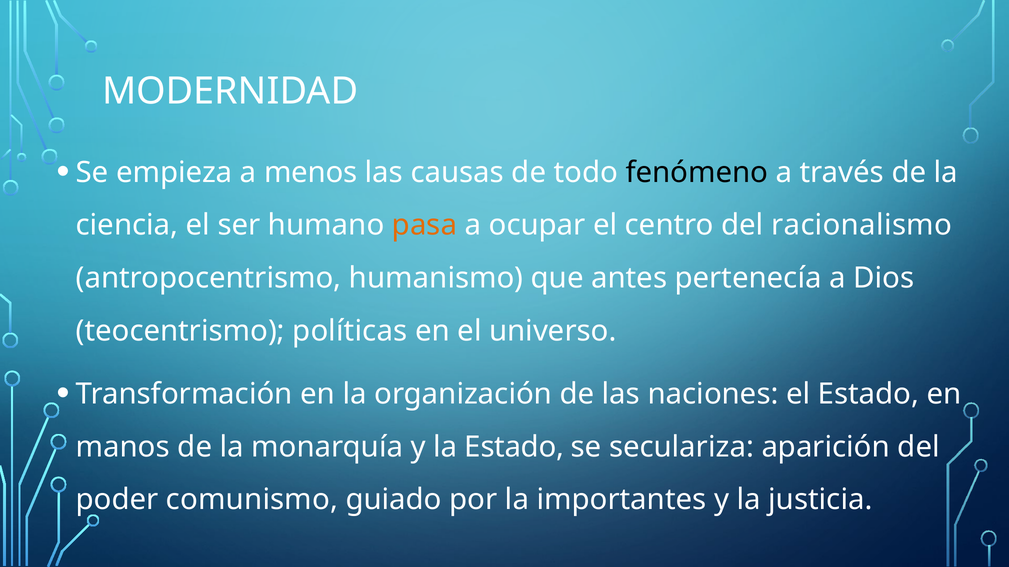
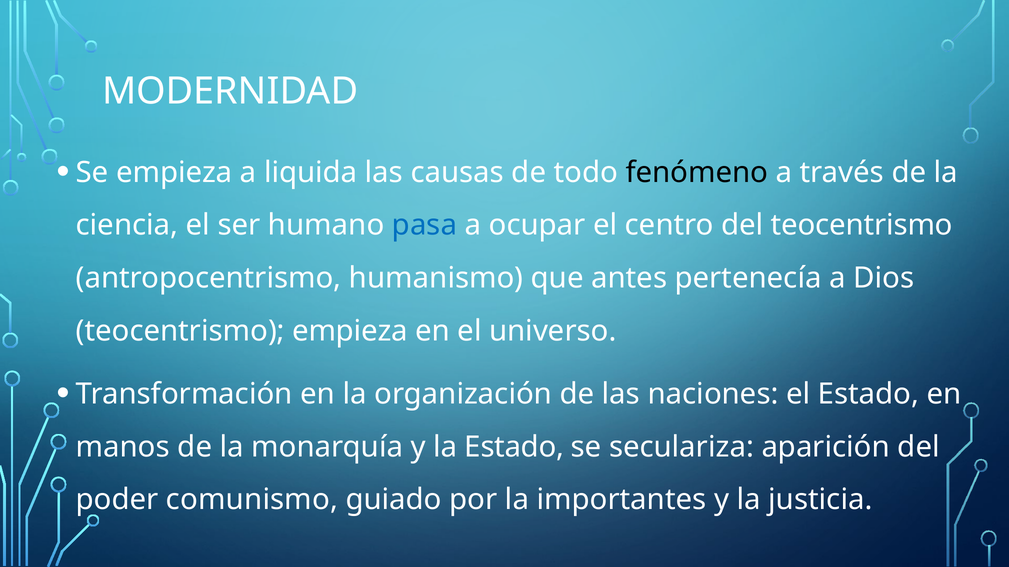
menos: menos -> liquida
pasa colour: orange -> blue
del racionalismo: racionalismo -> teocentrismo
teocentrismo políticas: políticas -> empieza
